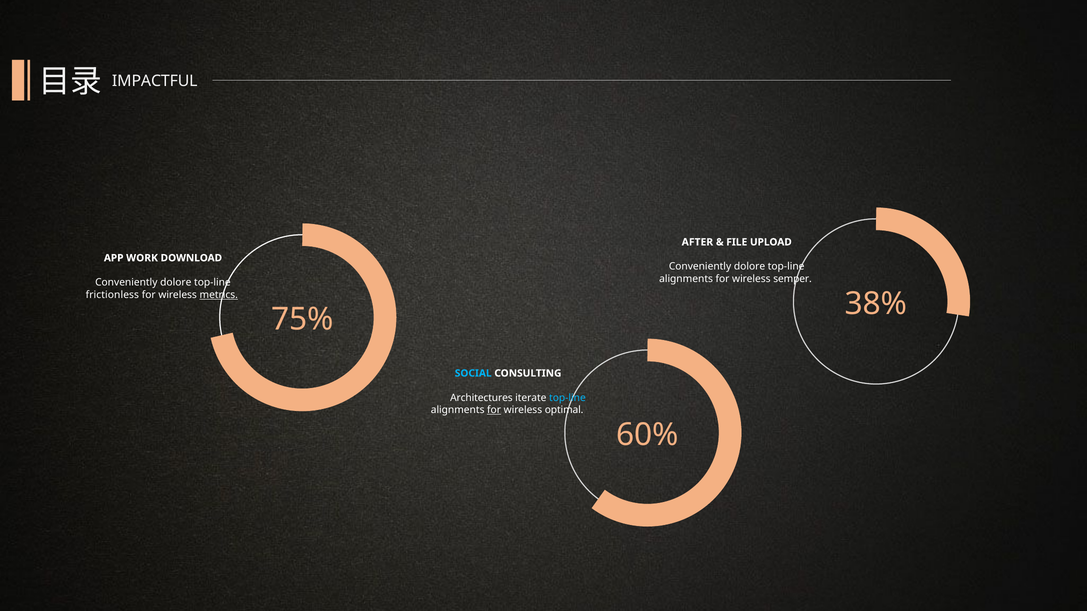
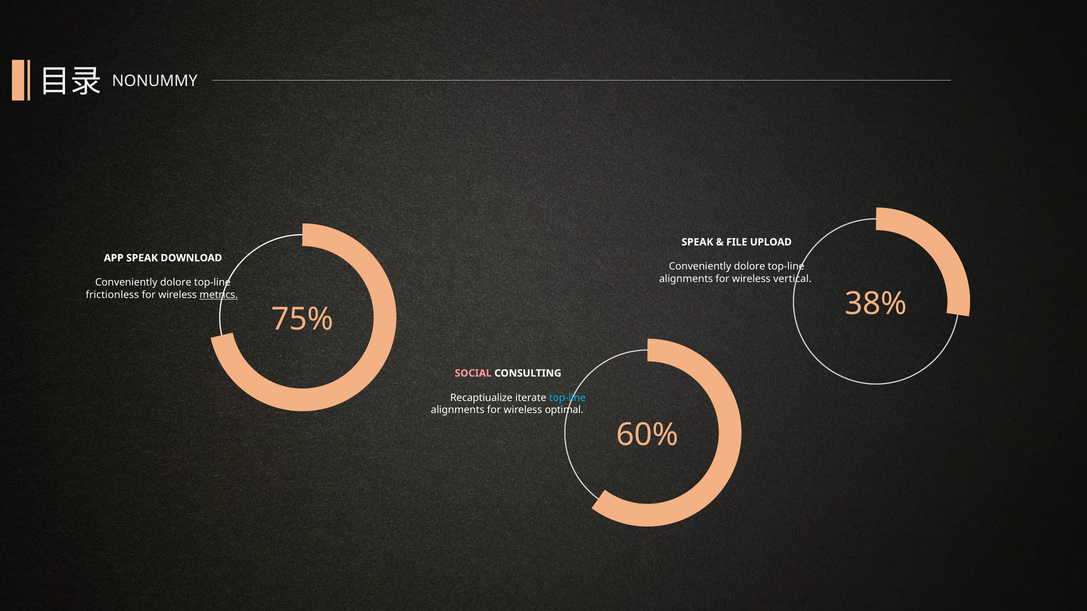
IMPACTFUL: IMPACTFUL -> NONUMMY
AFTER at (697, 242): AFTER -> SPEAK
APP WORK: WORK -> SPEAK
semper: semper -> vertical
SOCIAL colour: light blue -> pink
Architectures: Architectures -> Recaptiualize
for at (494, 410) underline: present -> none
